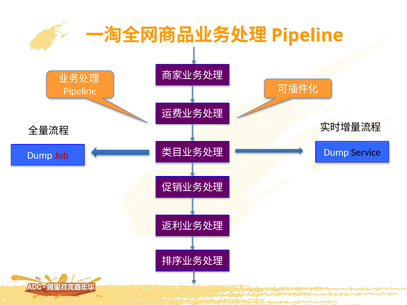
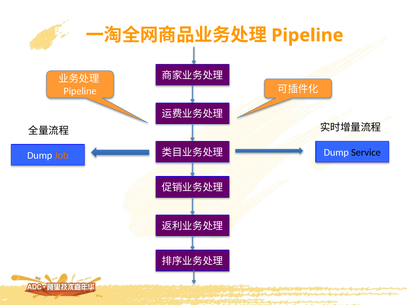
Job colour: red -> orange
